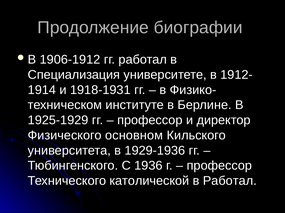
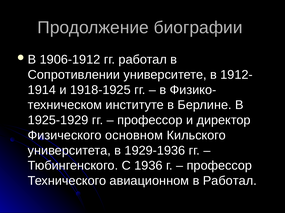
Специализация: Специализация -> Сопротивлении
1918-1931: 1918-1931 -> 1918-1925
католической: католической -> авиационном
